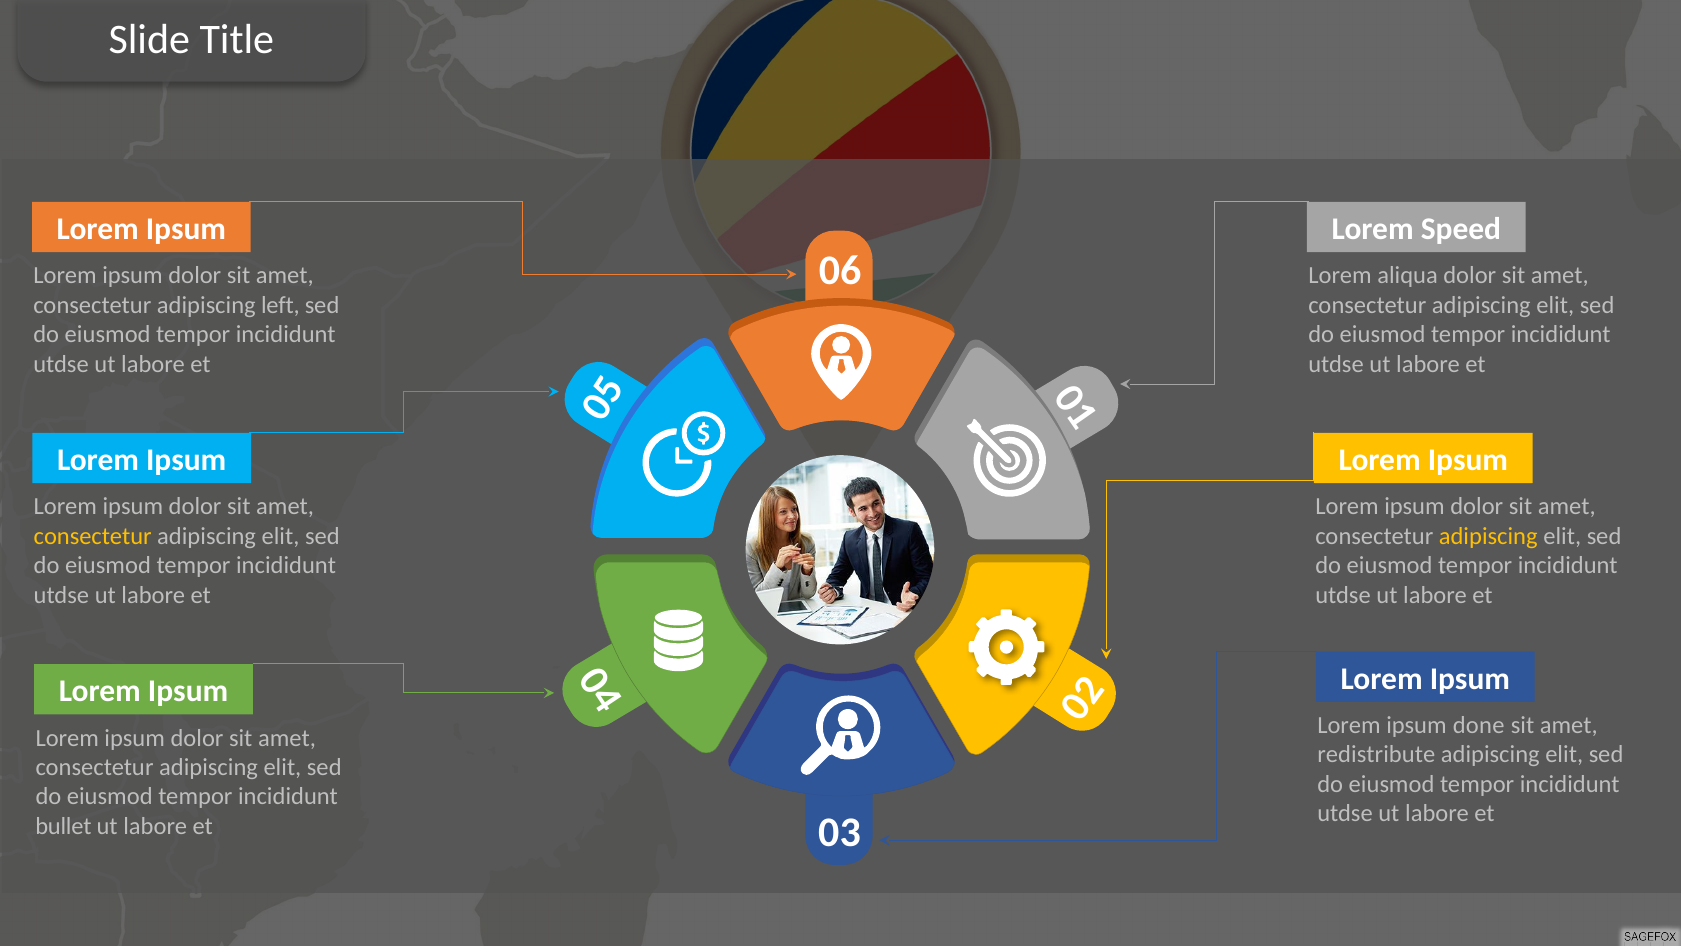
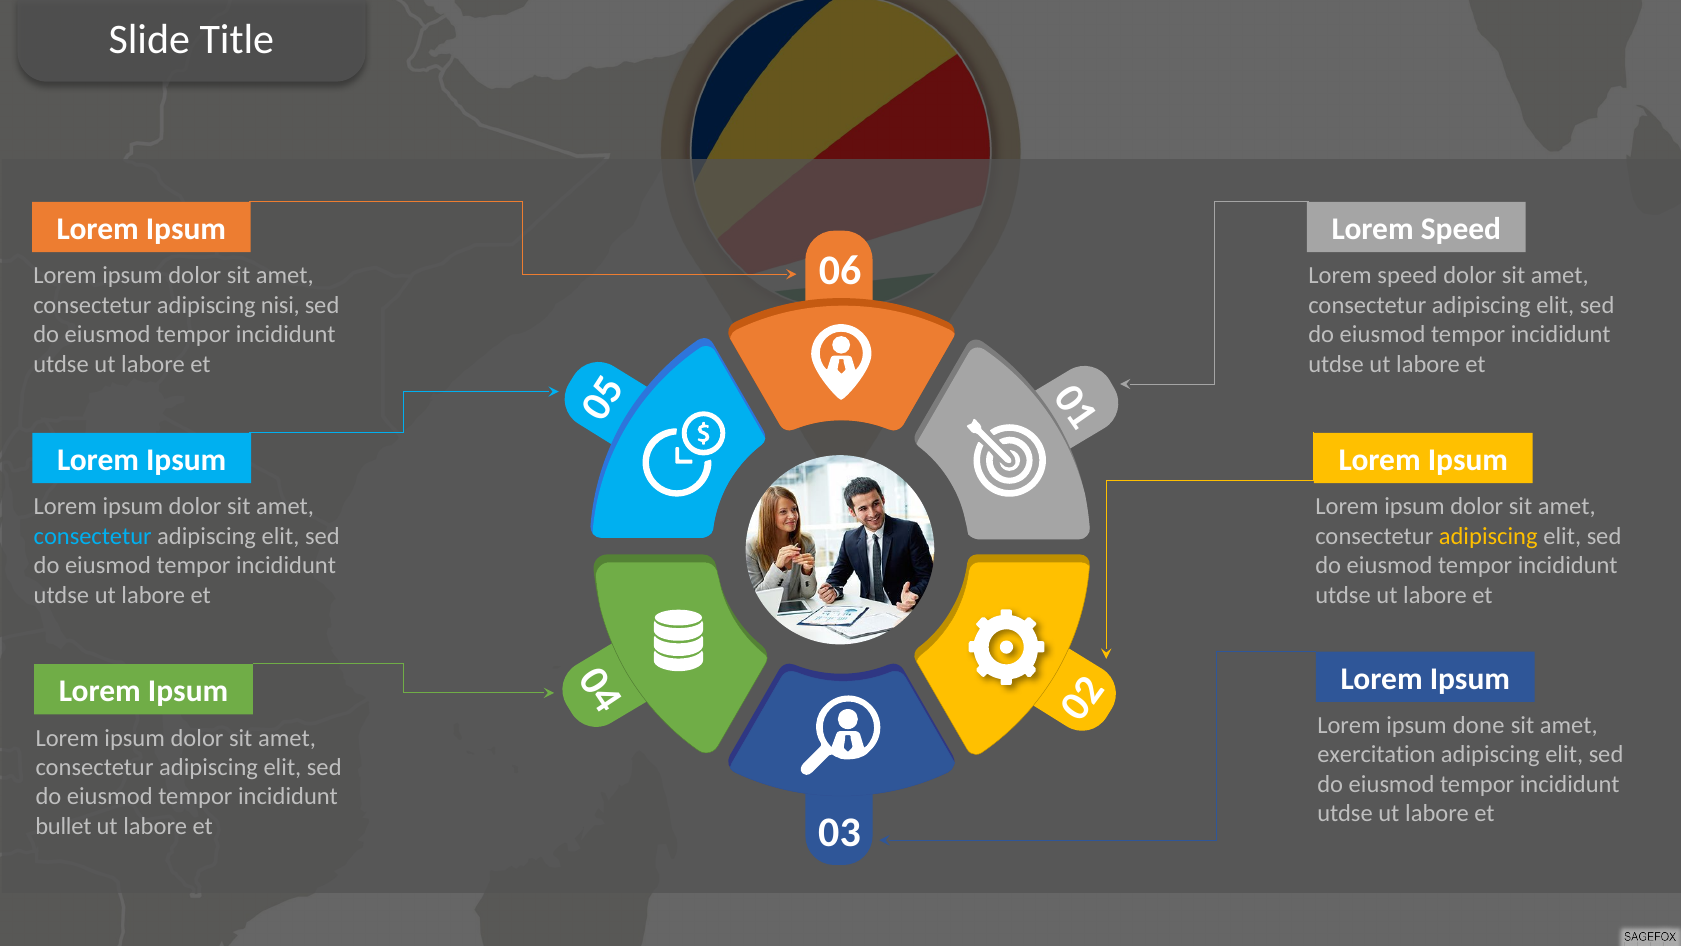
aliqua at (1408, 275): aliqua -> speed
left: left -> nisi
consectetur at (93, 536) colour: yellow -> light blue
redistribute: redistribute -> exercitation
